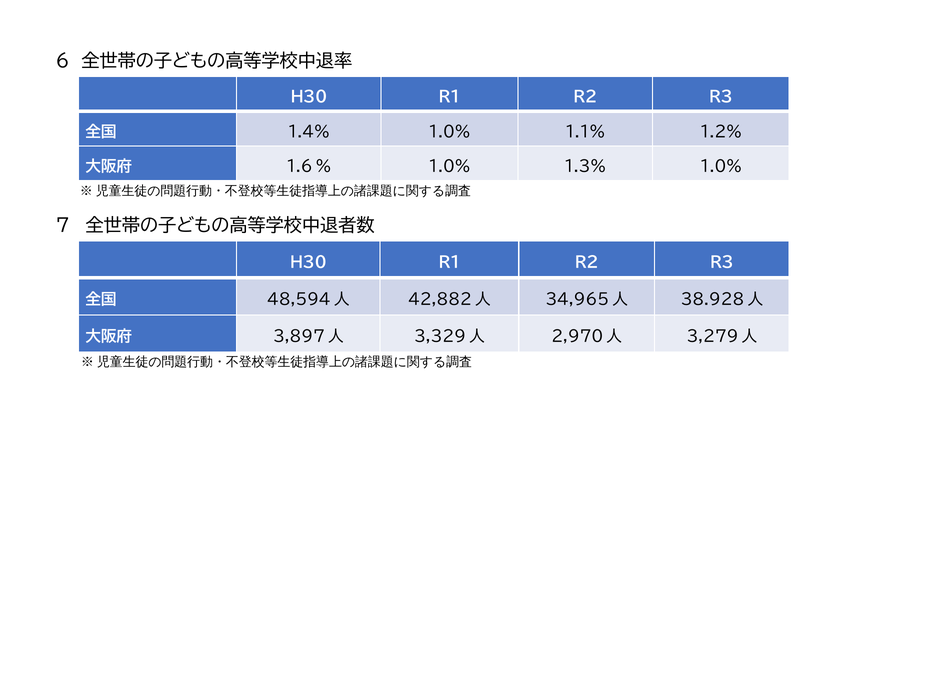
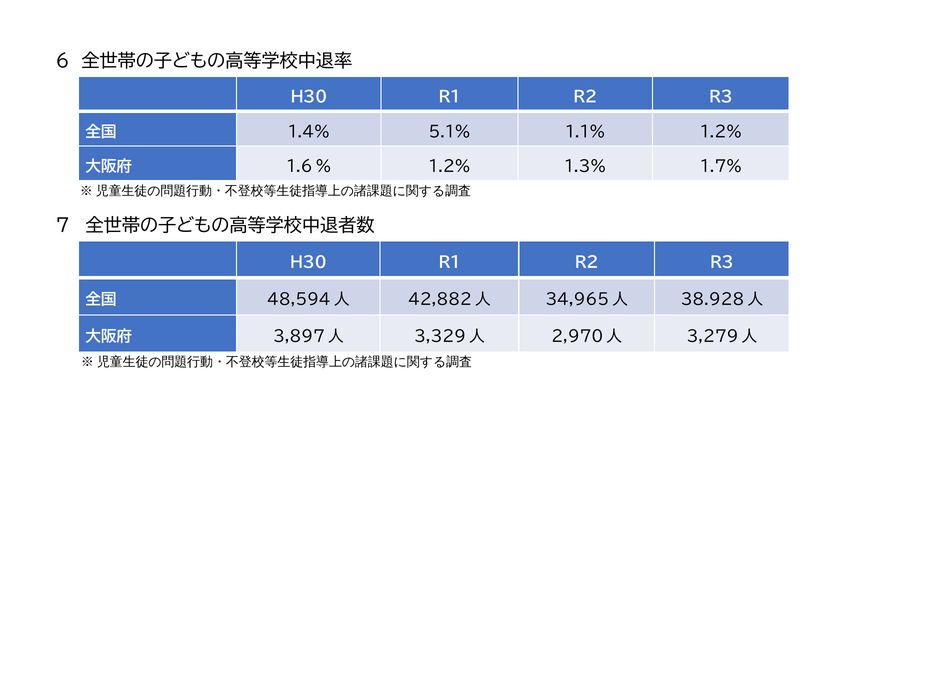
1.4% 1.0%: 1.0% -> 5.1%
1.6％ 1.0%: 1.0% -> 1.2%
1.3% 1.0%: 1.0% -> 1.7%
